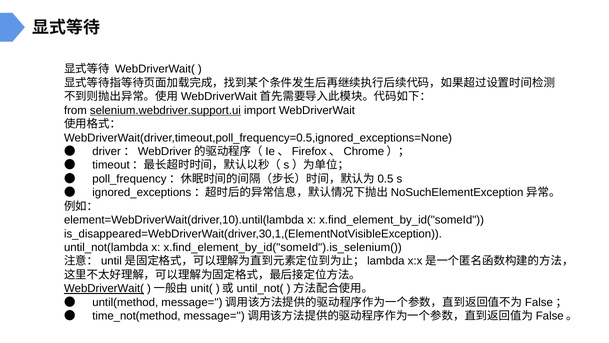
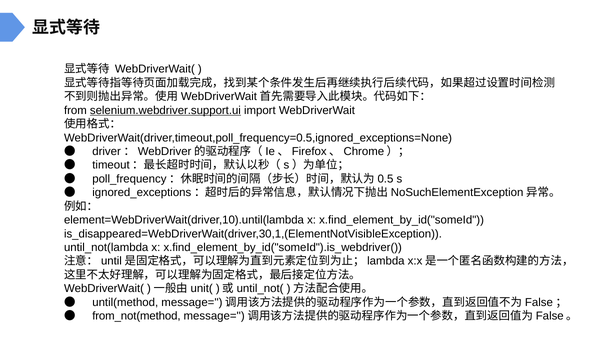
x.find_element_by_id("someId").is_selenium(: x.find_element_by_id("someId").is_selenium( -> x.find_element_by_id("someId").is_webdriver(
WebDriverWait( at (104, 288) underline: present -> none
time_not(method: time_not(method -> from_not(method
